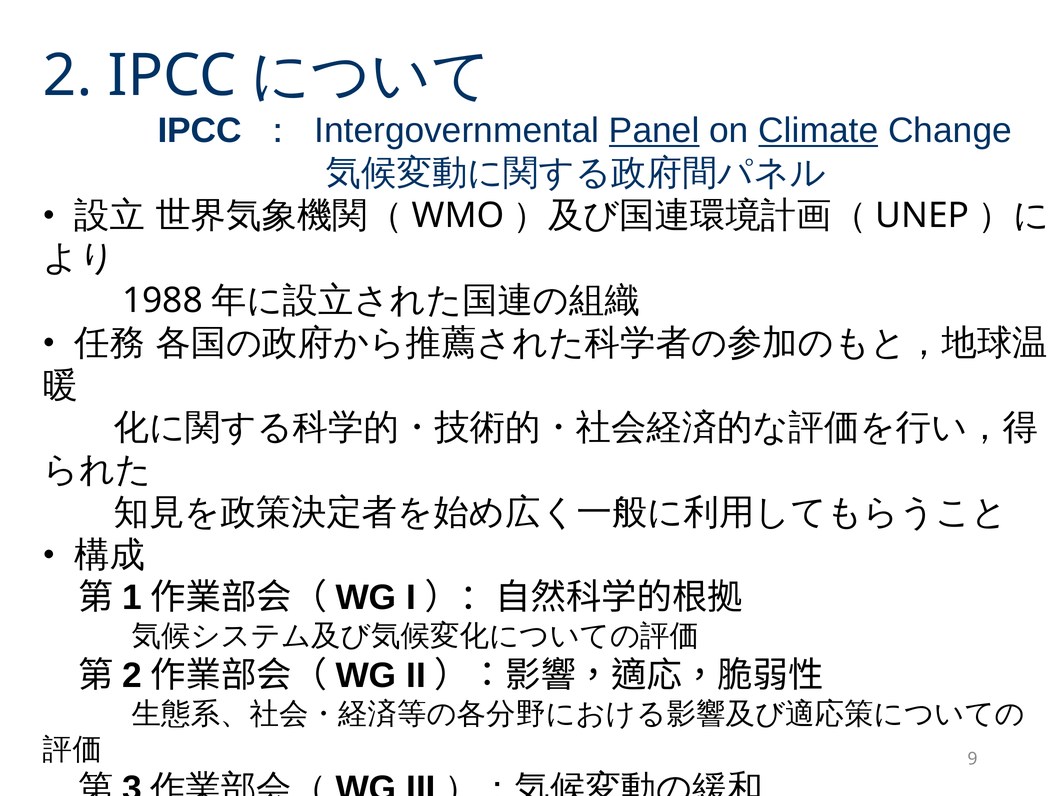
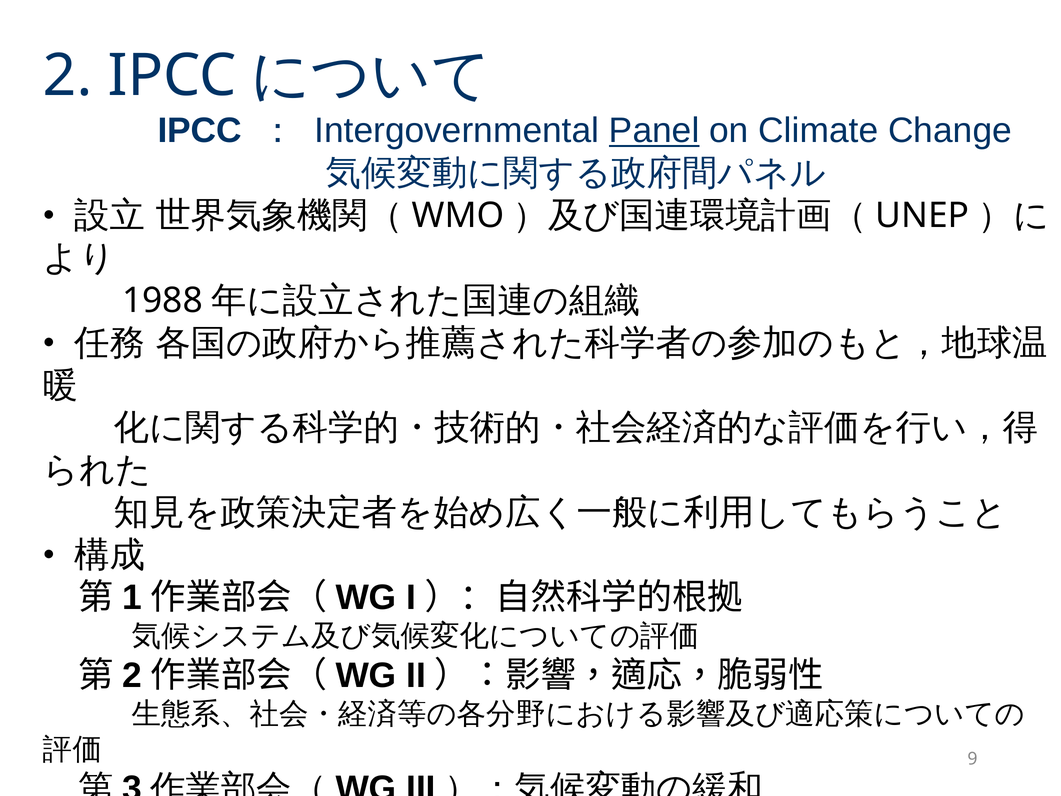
Climate underline: present -> none
